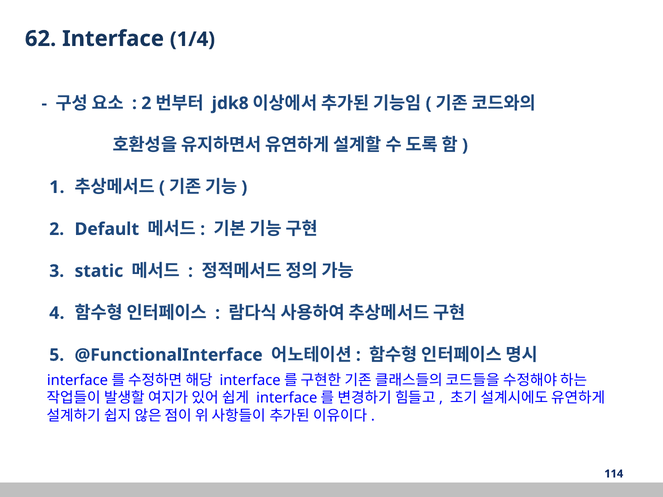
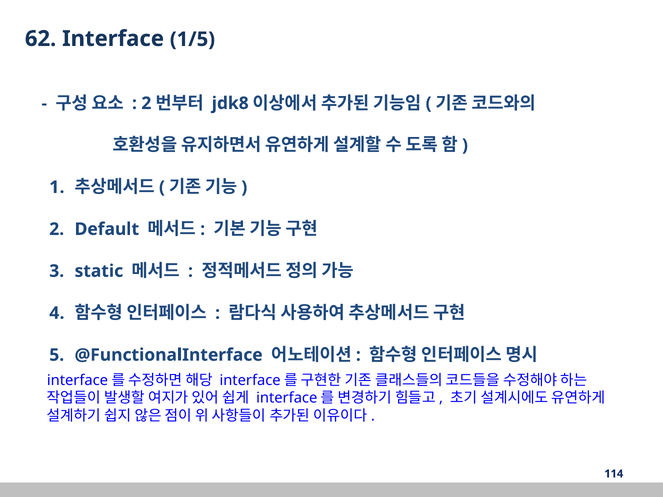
1/4: 1/4 -> 1/5
